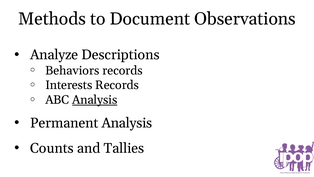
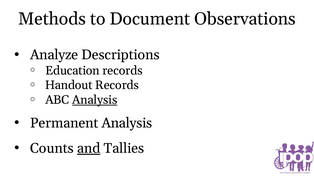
Behaviors: Behaviors -> Education
Interests: Interests -> Handout
and underline: none -> present
